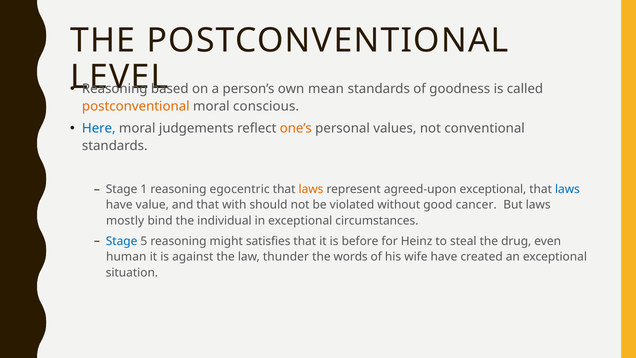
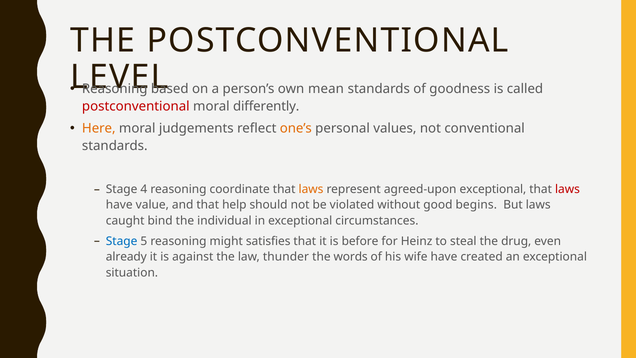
postconventional at (136, 106) colour: orange -> red
conscious: conscious -> differently
Here colour: blue -> orange
1: 1 -> 4
egocentric: egocentric -> coordinate
laws at (567, 189) colour: blue -> red
with: with -> help
cancer: cancer -> begins
mostly: mostly -> caught
human: human -> already
